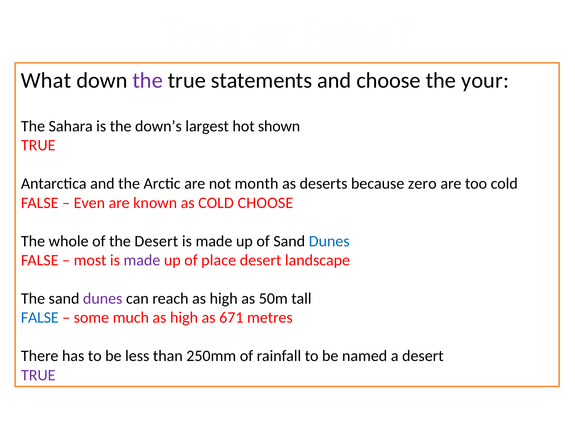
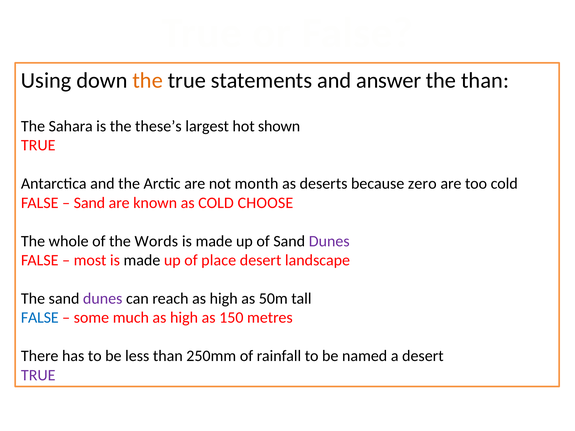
What: What -> Using
the at (148, 81) colour: purple -> orange
and choose: choose -> answer
the your: your -> than
down’s: down’s -> these’s
Even at (89, 203): Even -> Sand
the Desert: Desert -> Words
Dunes at (329, 241) colour: blue -> purple
made at (142, 260) colour: purple -> black
671: 671 -> 150
